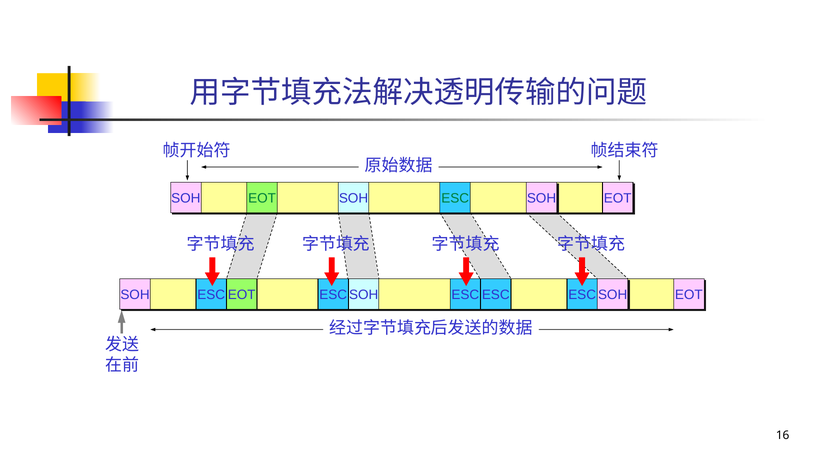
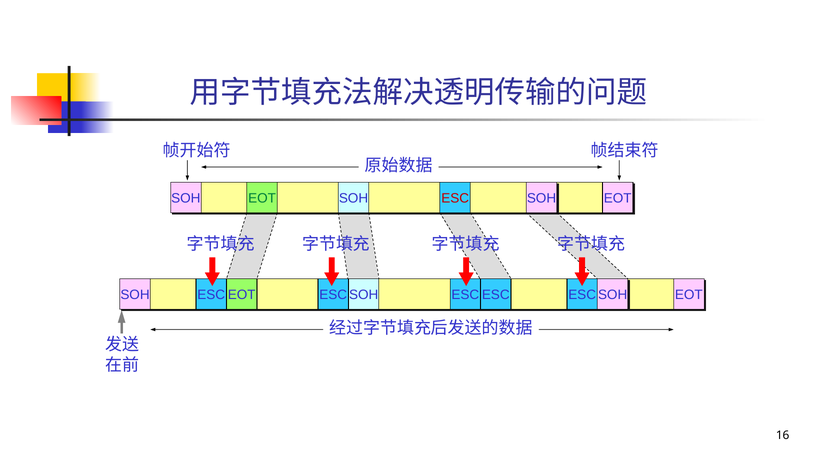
ESC at (455, 199) colour: green -> red
